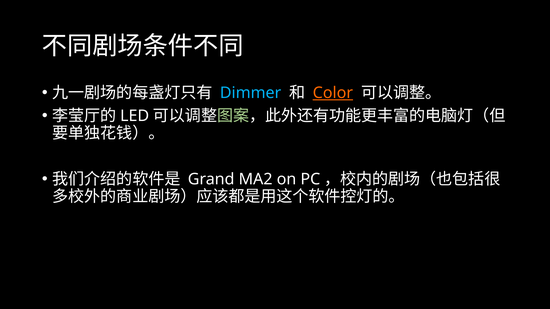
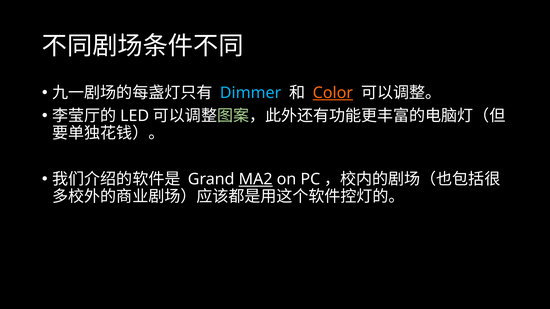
MA2 underline: none -> present
